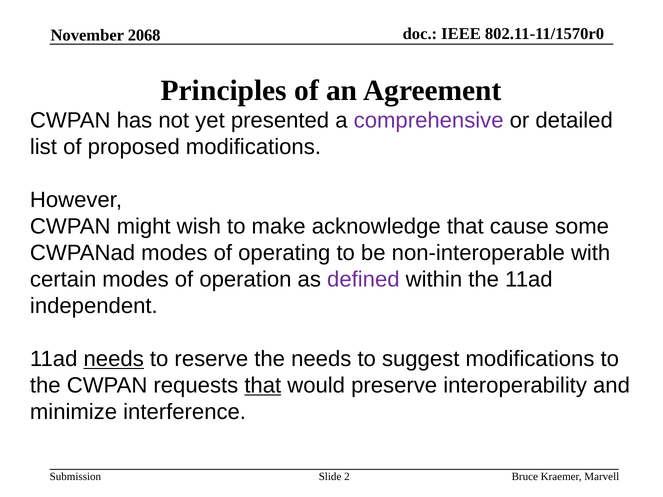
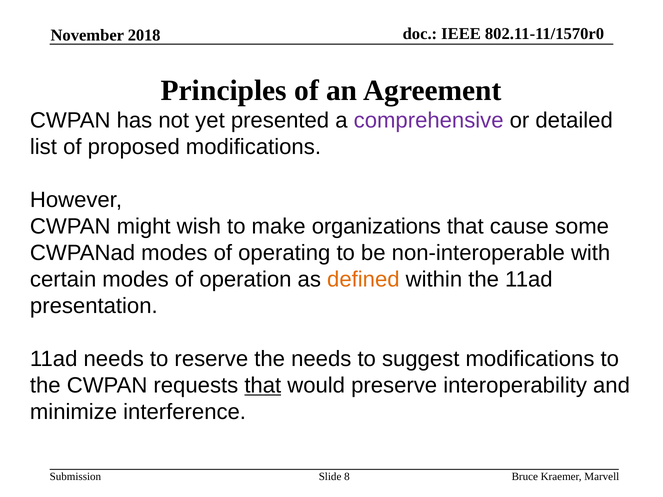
2068: 2068 -> 2018
acknowledge: acknowledge -> organizations
defined colour: purple -> orange
independent: independent -> presentation
needs at (114, 359) underline: present -> none
2: 2 -> 8
